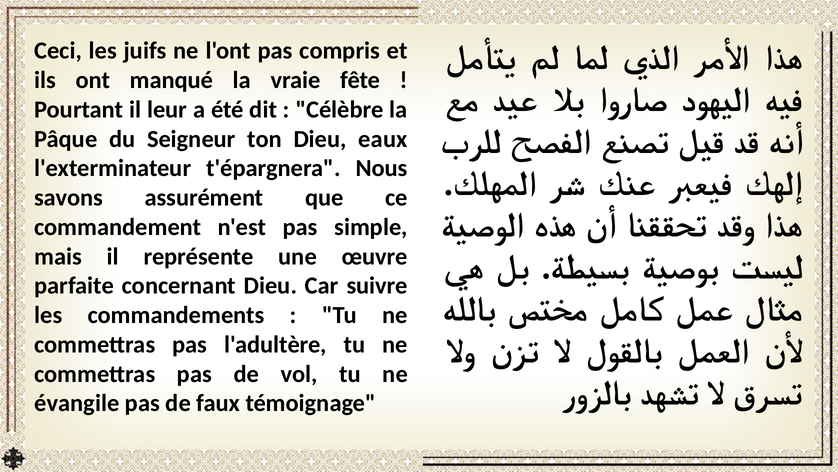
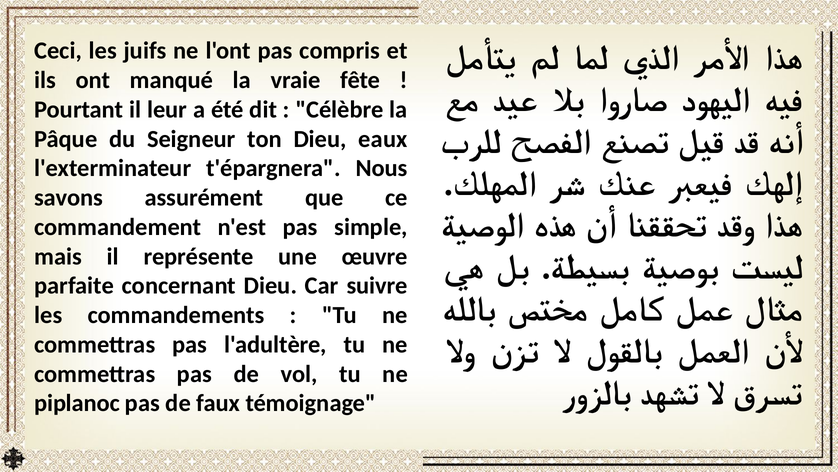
évangile: évangile -> piplanoc
